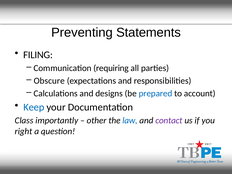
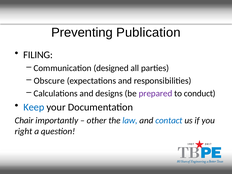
Statements: Statements -> Publication
requiring: requiring -> designed
prepared colour: blue -> purple
account: account -> conduct
Class: Class -> Chair
contact colour: purple -> blue
